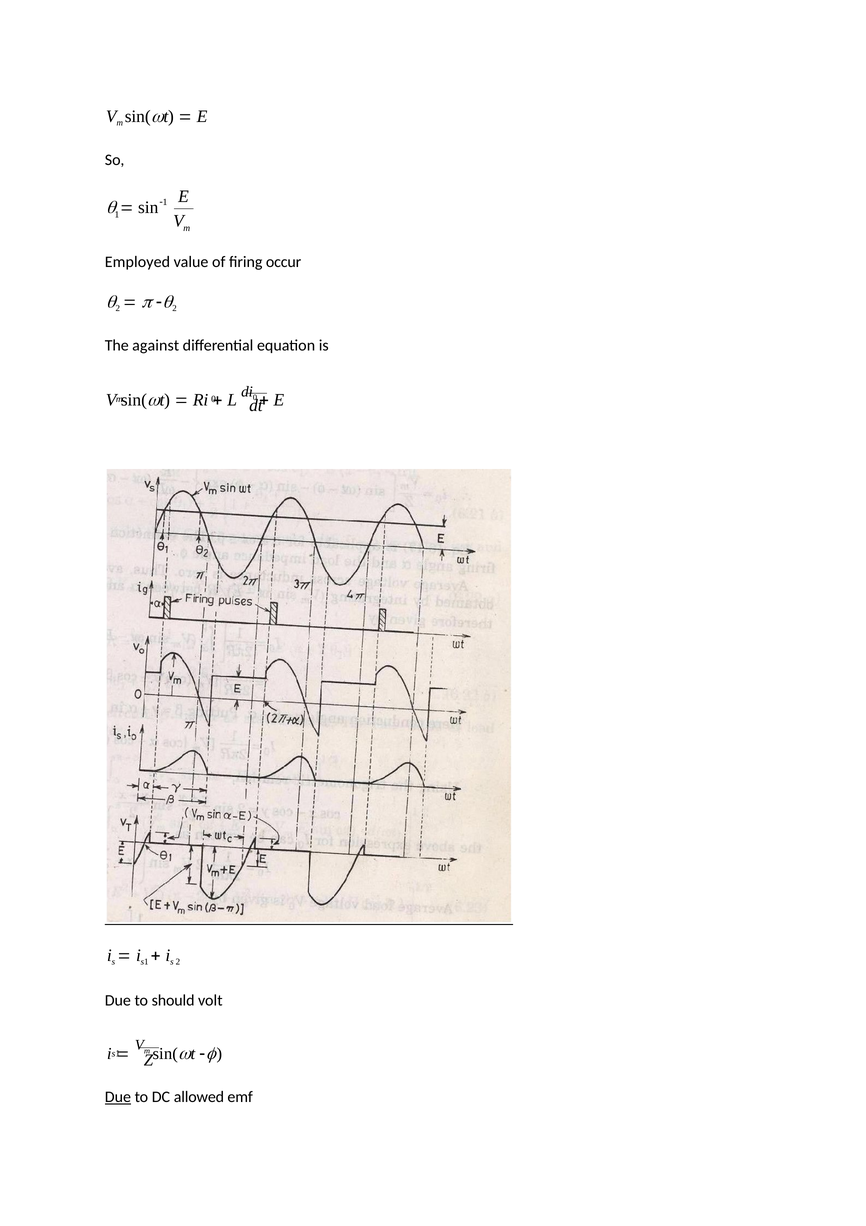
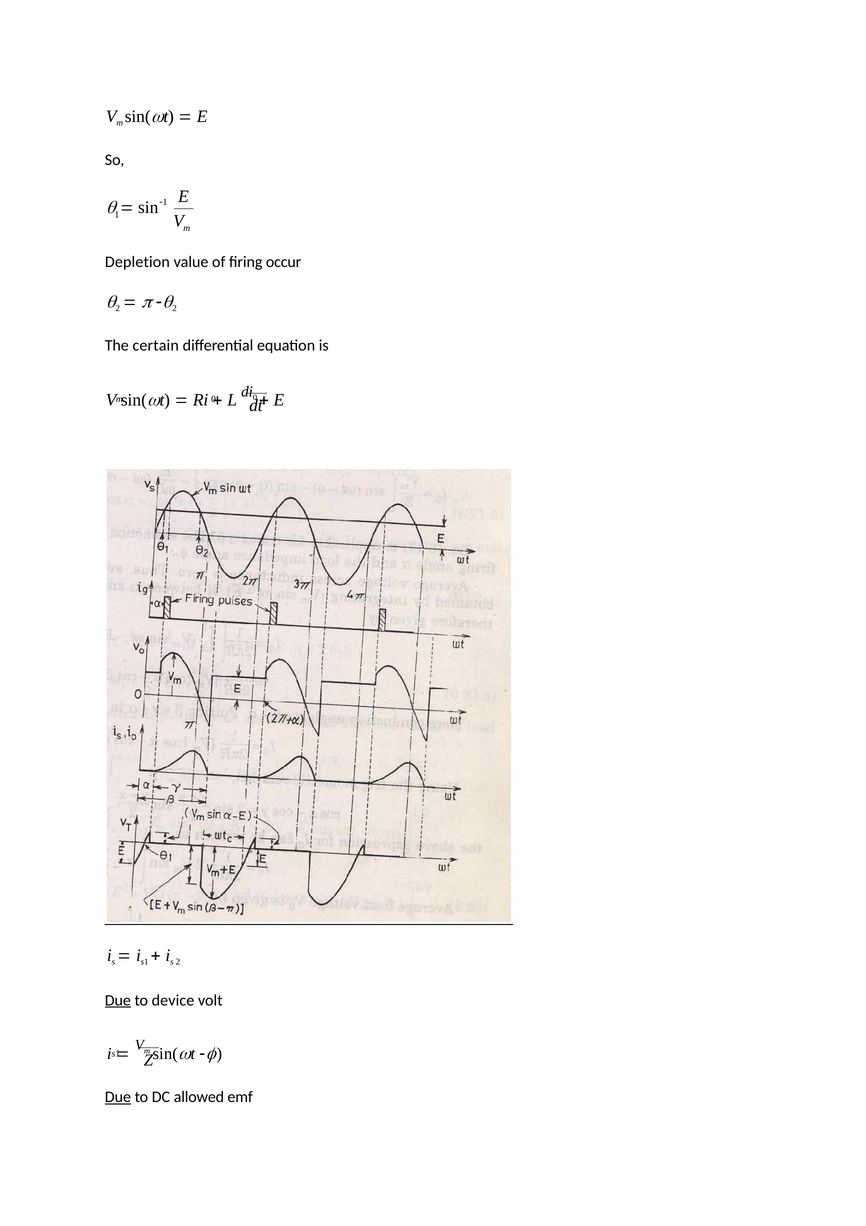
Employed: Employed -> Depletion
against: against -> certain
Due at (118, 1000) underline: none -> present
should: should -> device
